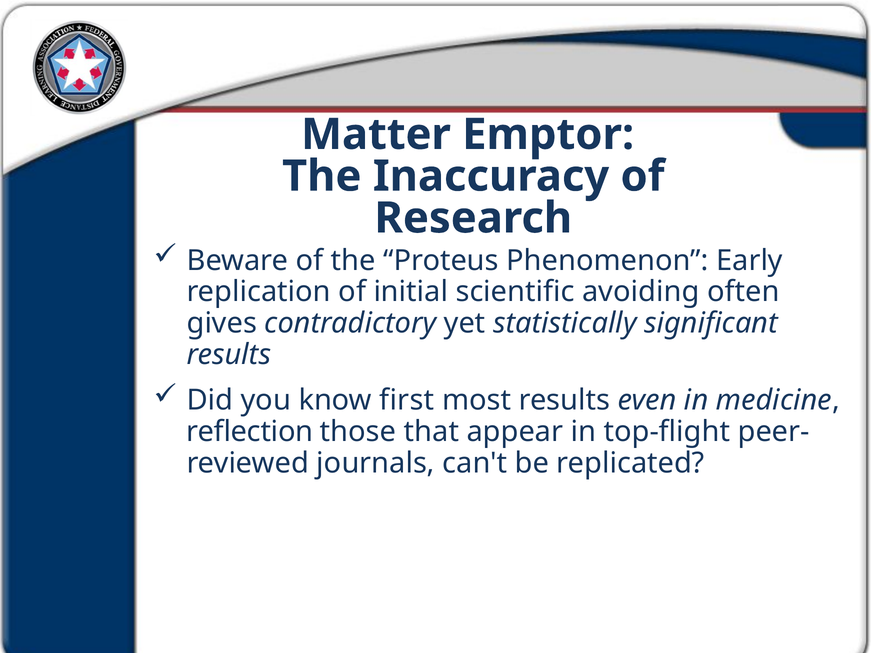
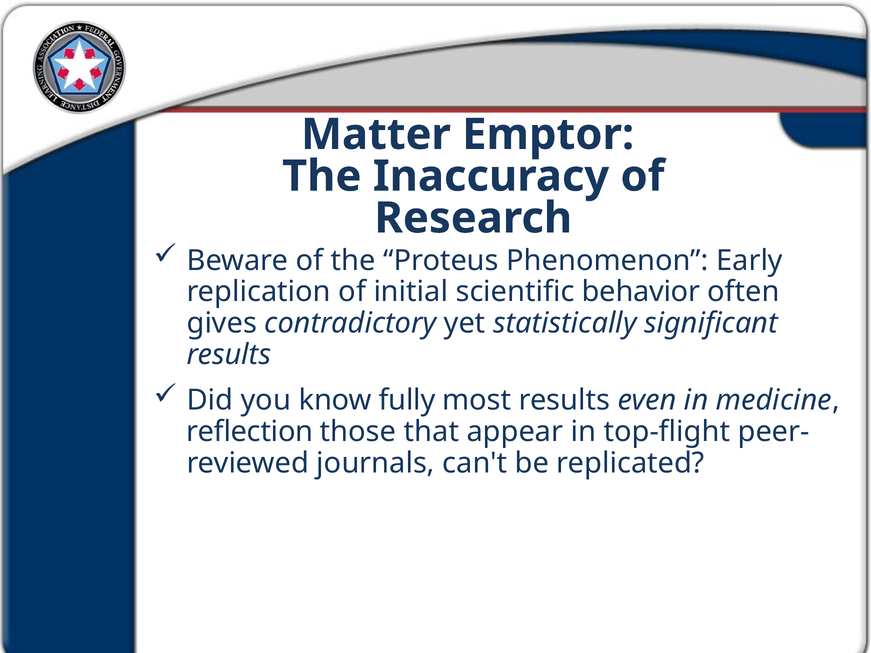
avoiding: avoiding -> behavior
first: first -> fully
